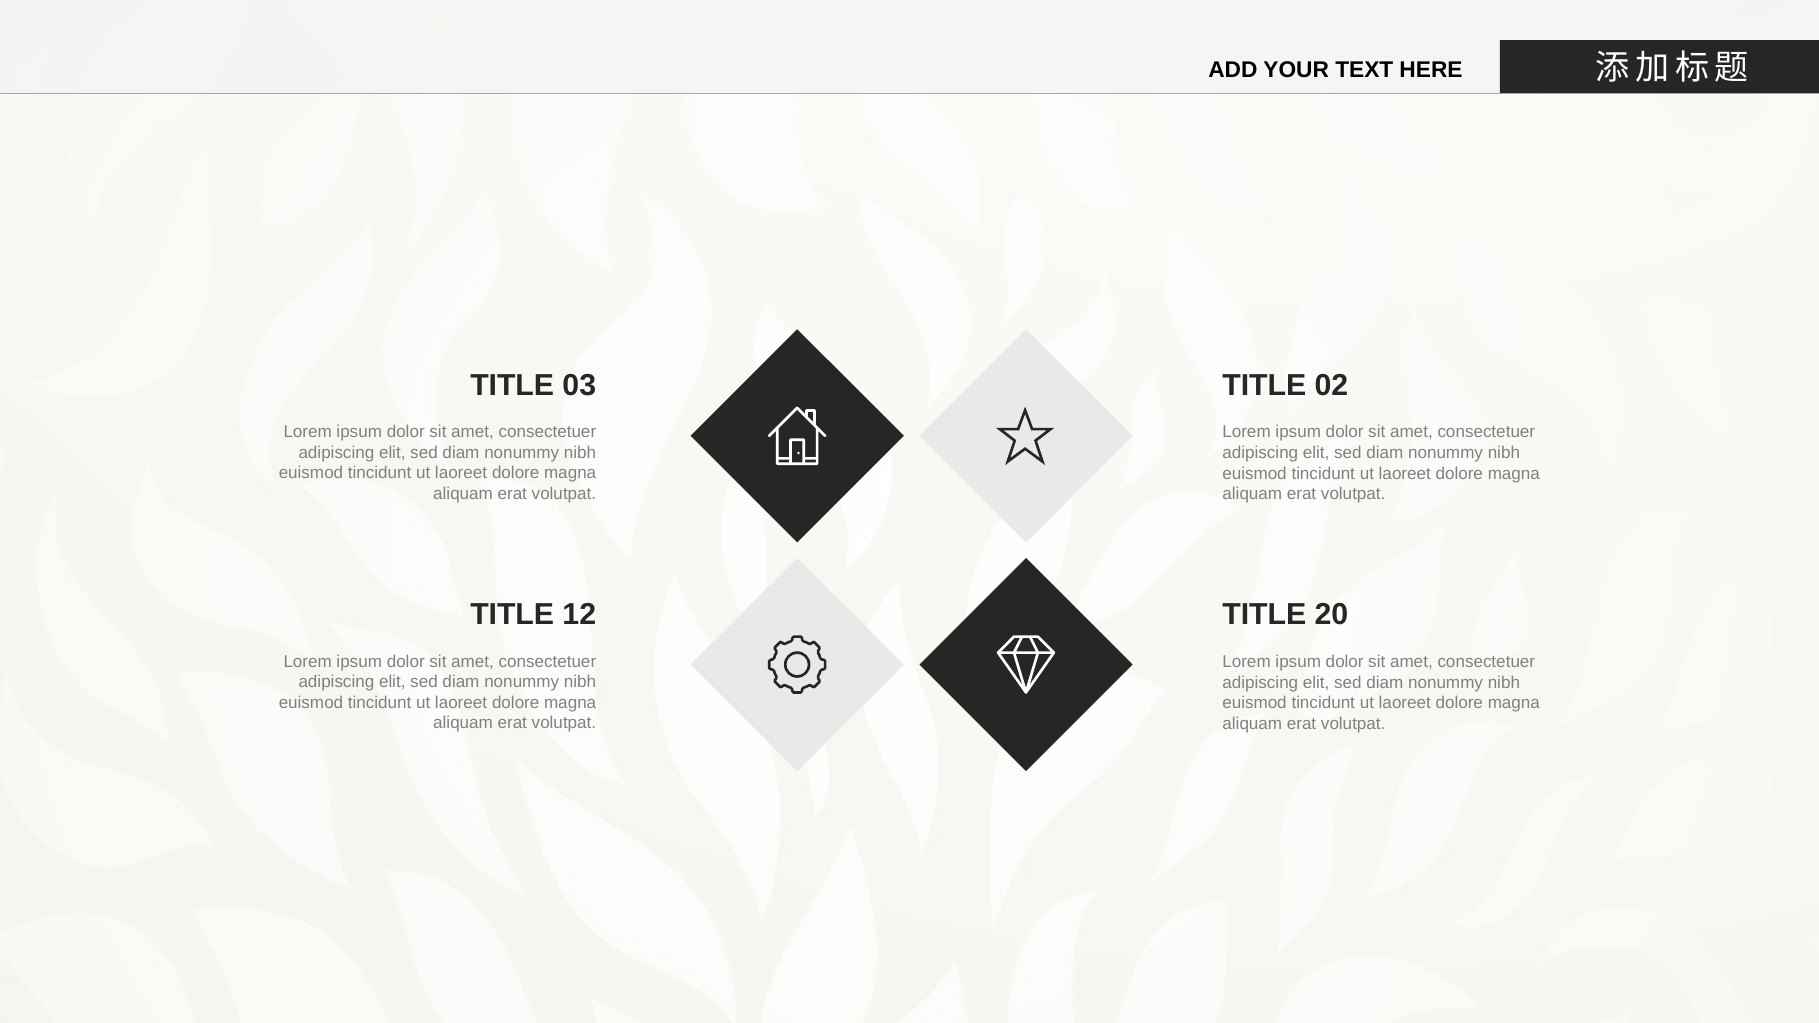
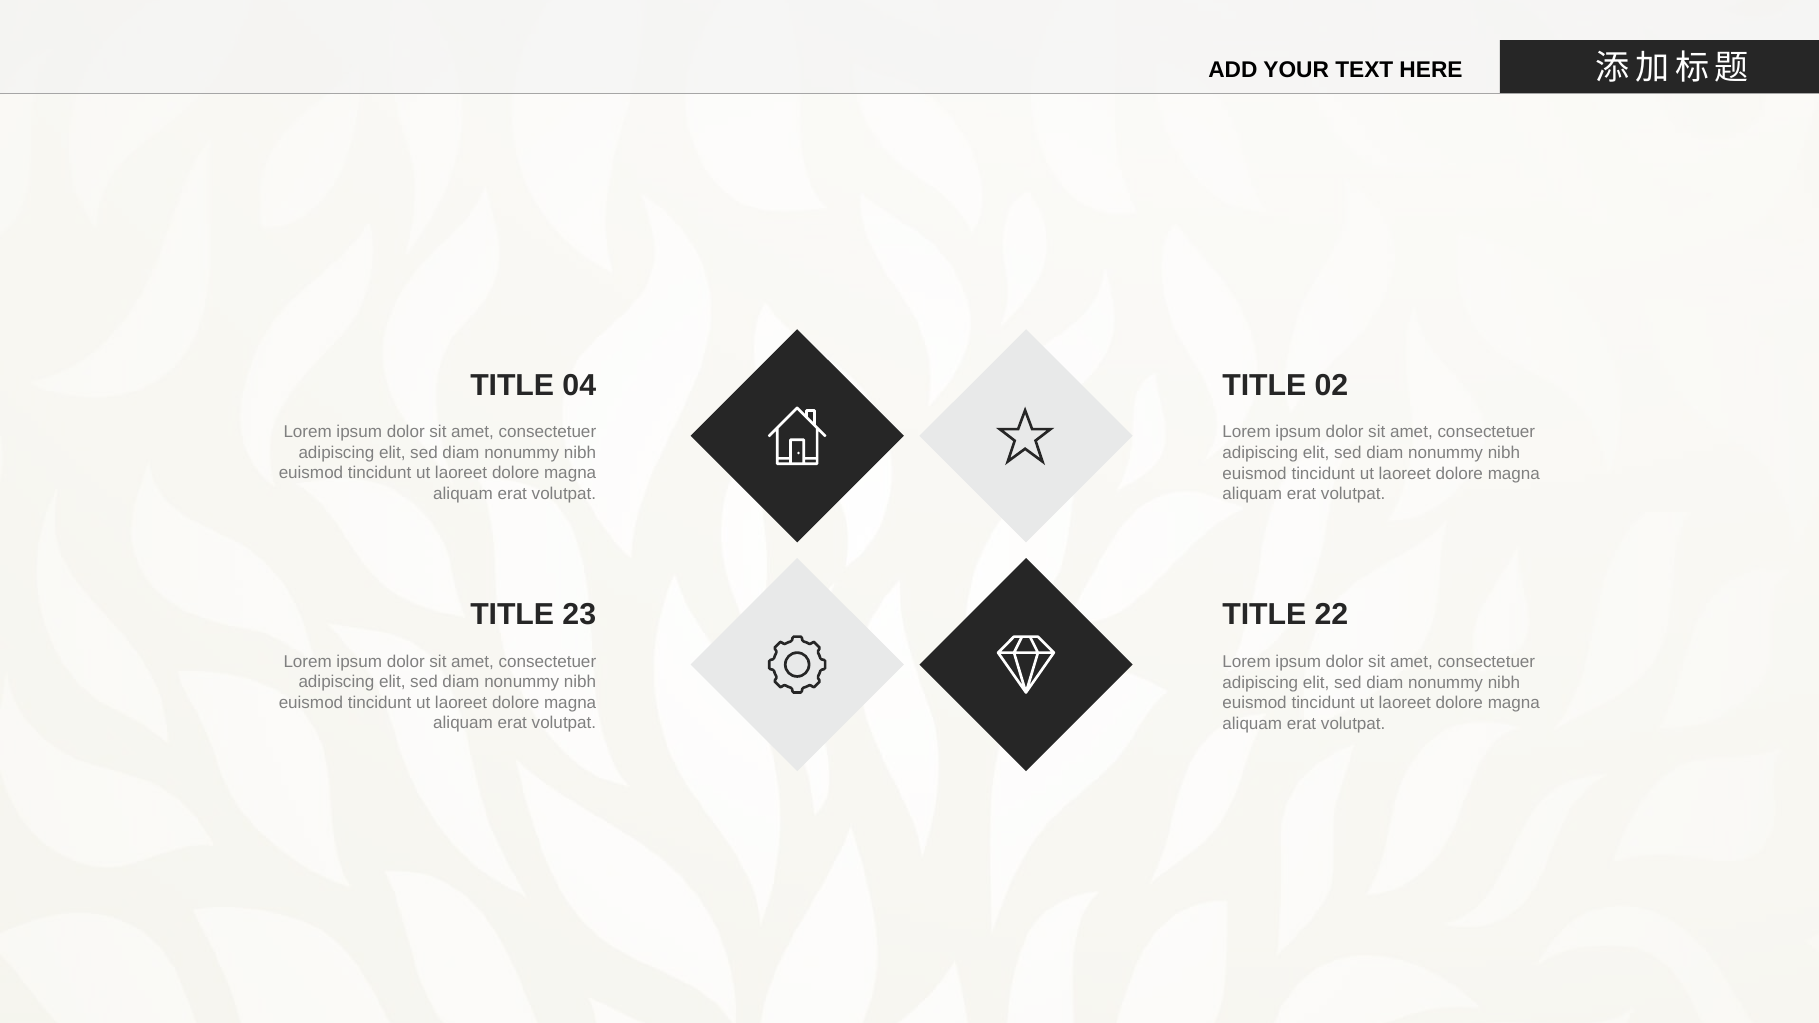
03: 03 -> 04
12: 12 -> 23
20: 20 -> 22
